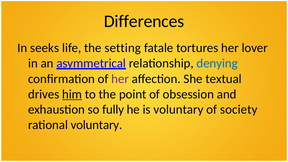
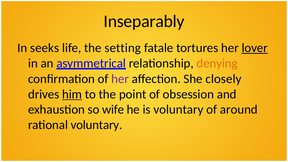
Differences: Differences -> Inseparably
lover underline: none -> present
denying colour: blue -> orange
textual: textual -> closely
fully: fully -> wife
society: society -> around
